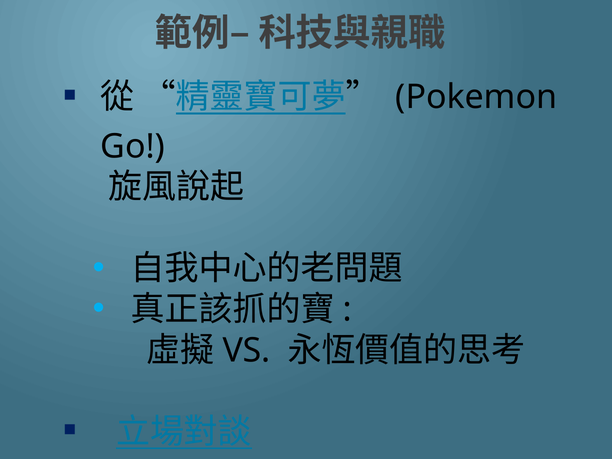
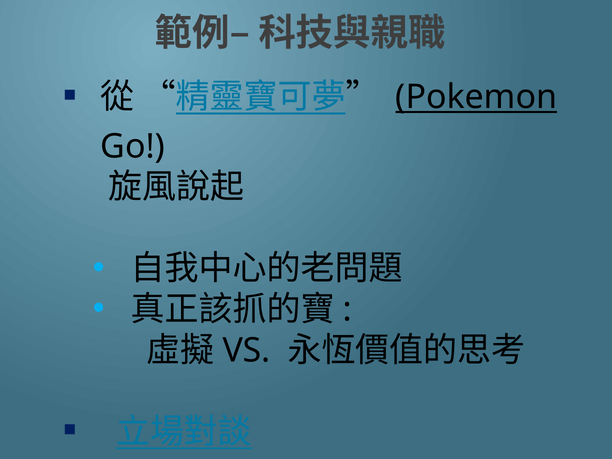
Pokemon underline: none -> present
